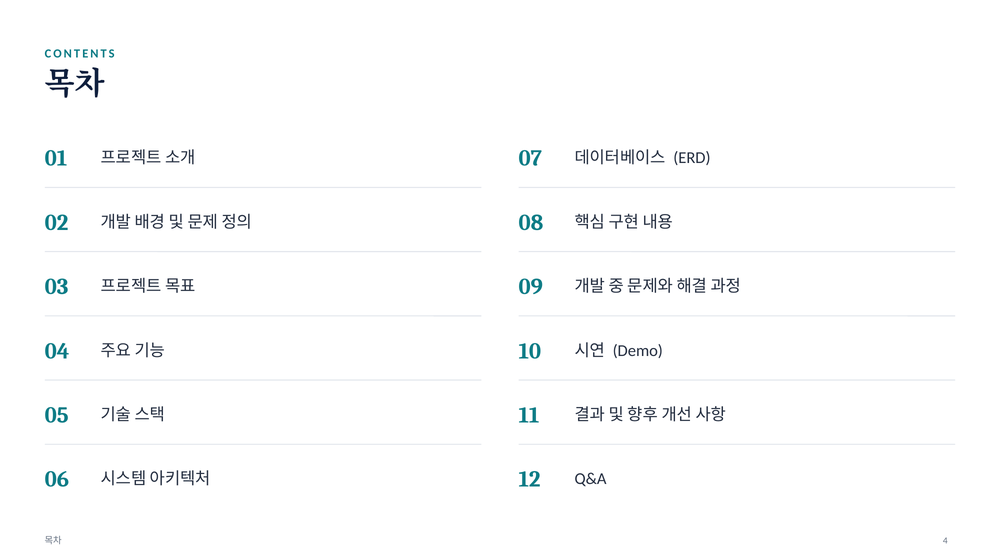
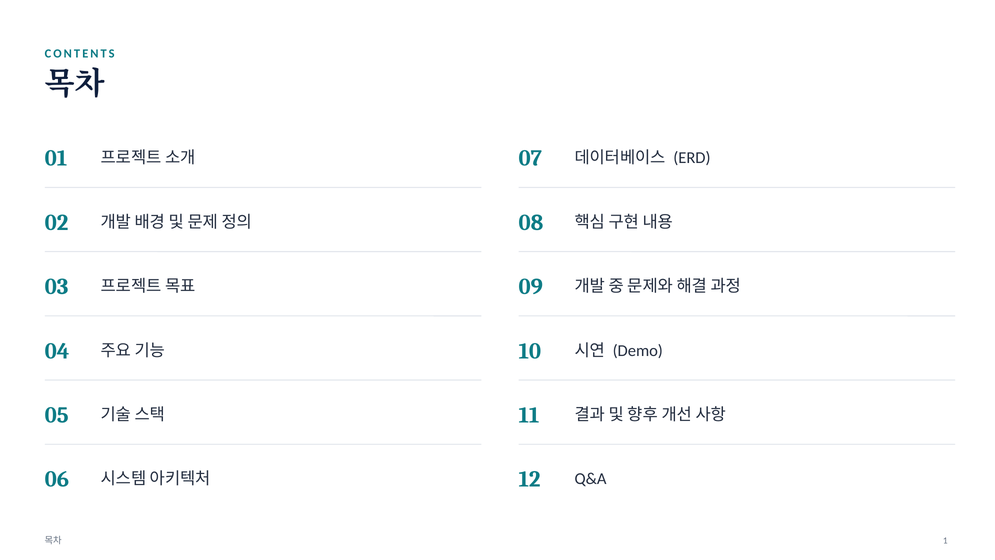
4: 4 -> 1
